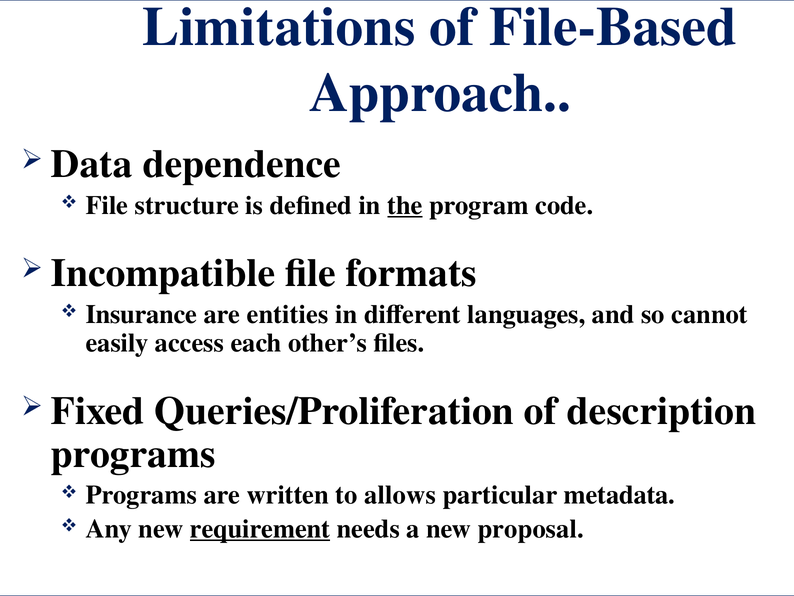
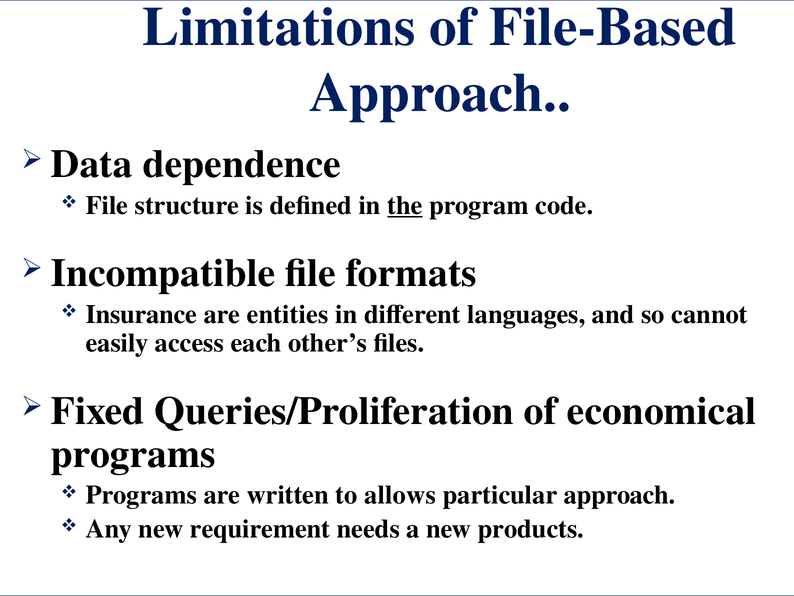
description: description -> economical
particular metadata: metadata -> approach
requirement underline: present -> none
proposal: proposal -> products
